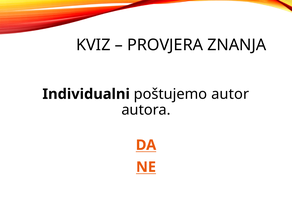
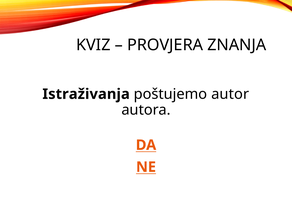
Individualni: Individualni -> Istraživanja
